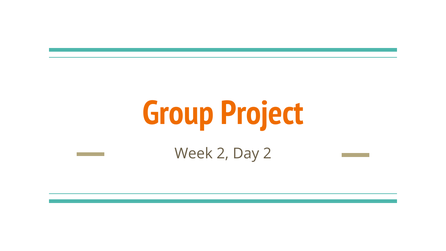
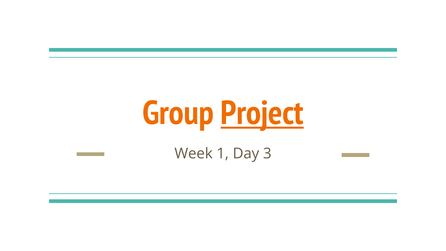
Project underline: none -> present
Week 2: 2 -> 1
Day 2: 2 -> 3
